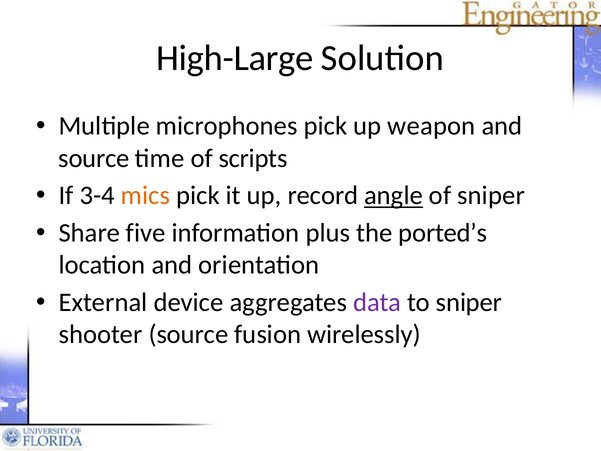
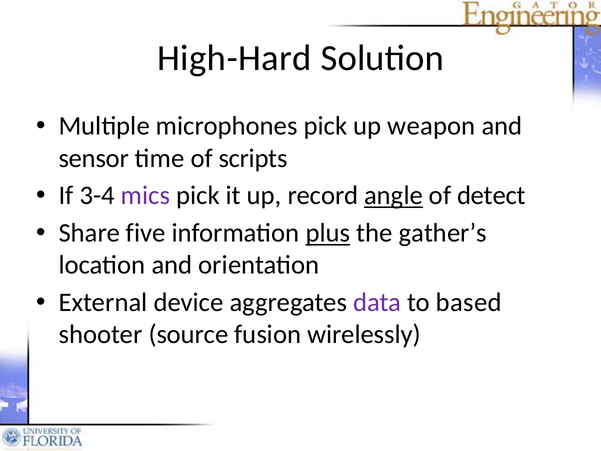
High-Large: High-Large -> High-Hard
source at (94, 158): source -> sensor
mics colour: orange -> purple
of sniper: sniper -> detect
plus underline: none -> present
ported’s: ported’s -> gather’s
to sniper: sniper -> based
